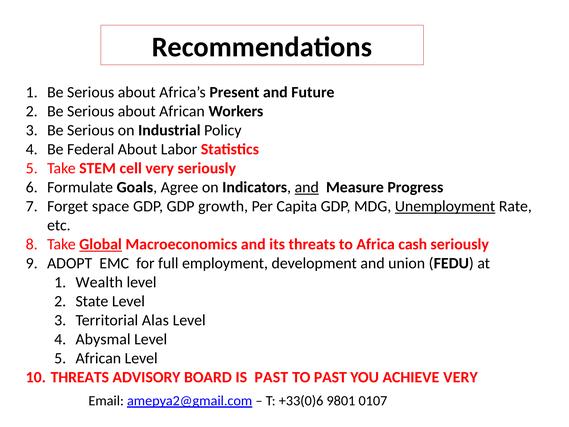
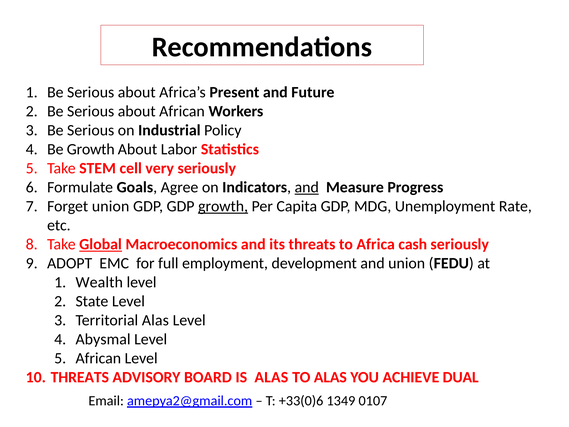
Be Federal: Federal -> Growth
Forget space: space -> union
growth at (223, 206) underline: none -> present
Unemployment underline: present -> none
IS PAST: PAST -> ALAS
TO PAST: PAST -> ALAS
ACHIEVE VERY: VERY -> DUAL
9801: 9801 -> 1349
